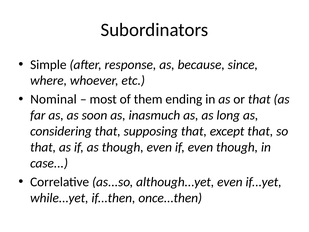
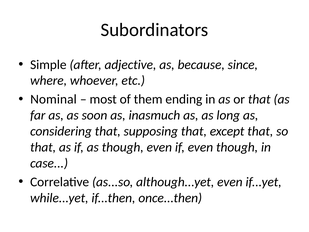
response: response -> adjective
